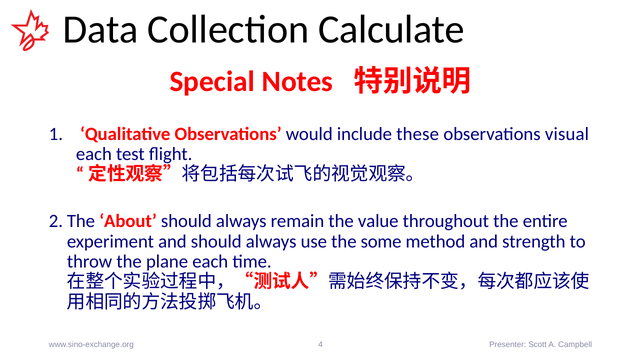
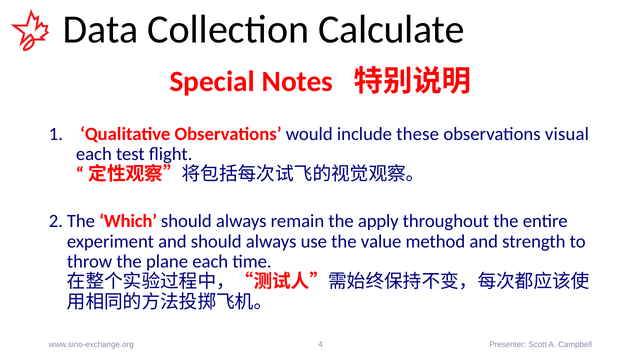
About: About -> Which
value: value -> apply
some: some -> value
